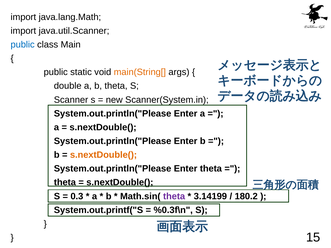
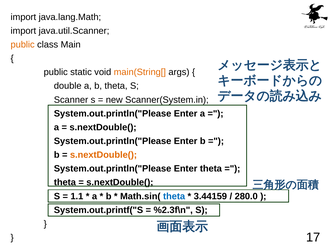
public at (23, 45) colour: blue -> orange
0.3: 0.3 -> 1.1
theta at (174, 196) colour: purple -> blue
3.14199: 3.14199 -> 3.44159
180.2: 180.2 -> 280.0
%0.3f\n: %0.3f\n -> %2.3f\n
15: 15 -> 17
